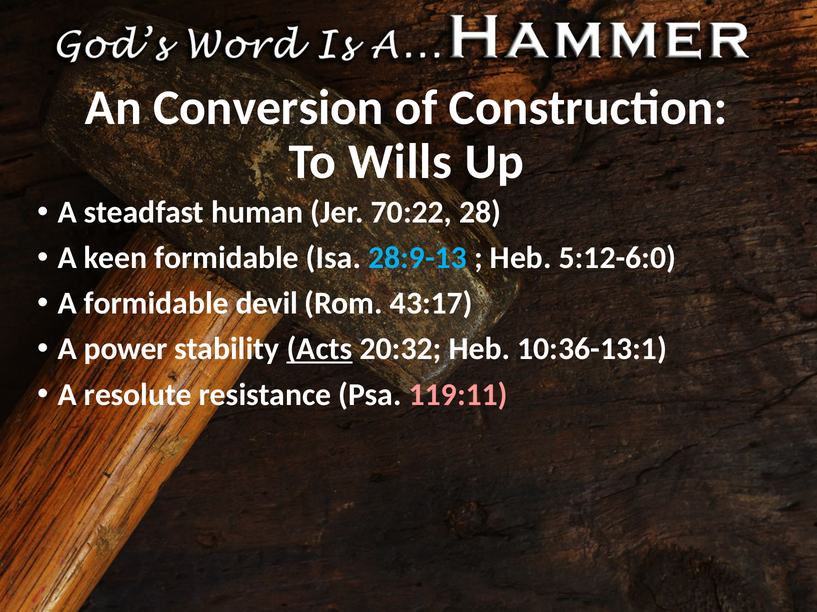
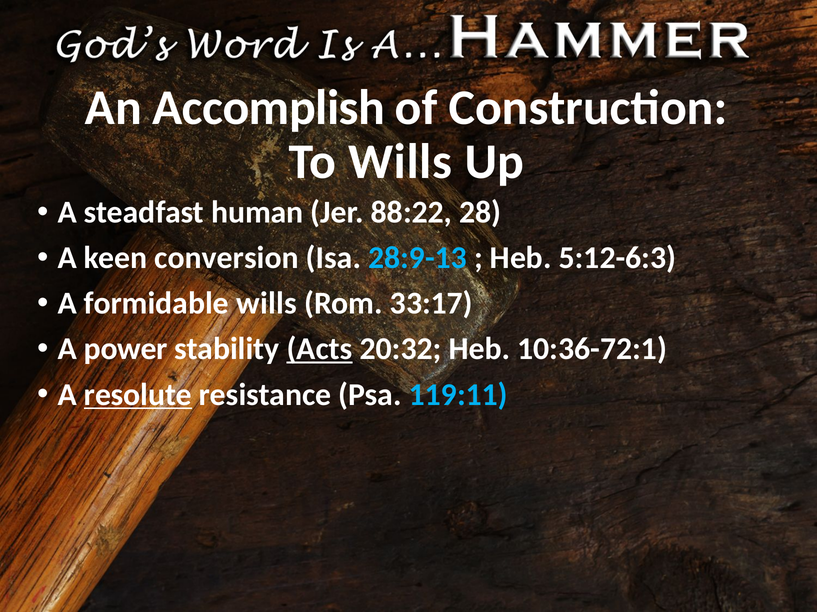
Conversion: Conversion -> Accomplish
70:22: 70:22 -> 88:22
keen formidable: formidable -> conversion
5:12-6:0: 5:12-6:0 -> 5:12-6:3
formidable devil: devil -> wills
43:17: 43:17 -> 33:17
10:36-13:1: 10:36-13:1 -> 10:36-72:1
resolute underline: none -> present
119:11 colour: pink -> light blue
